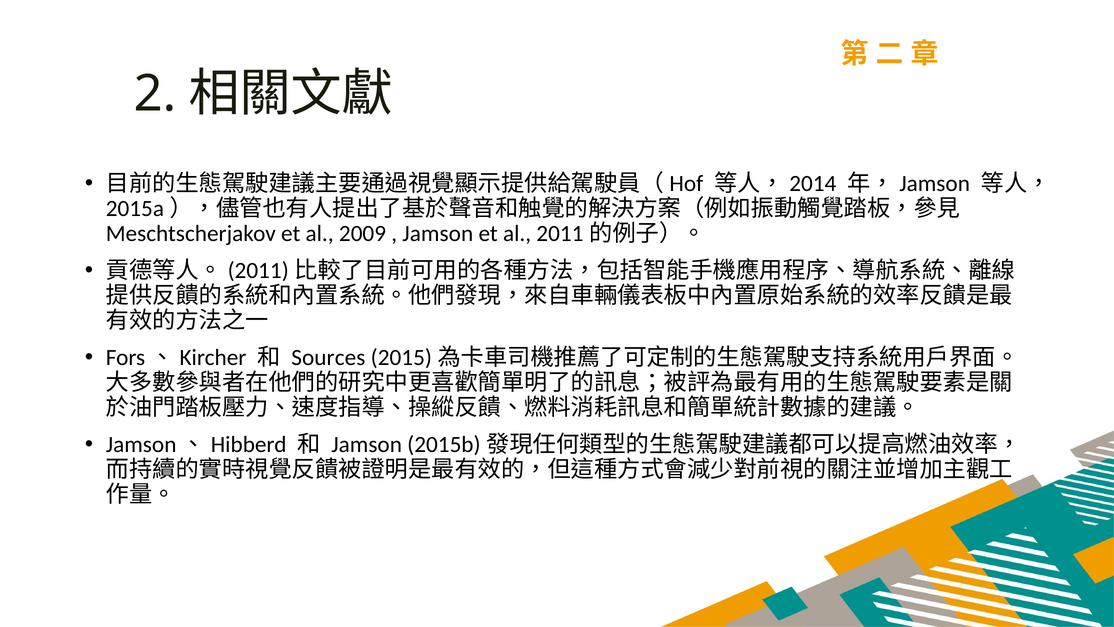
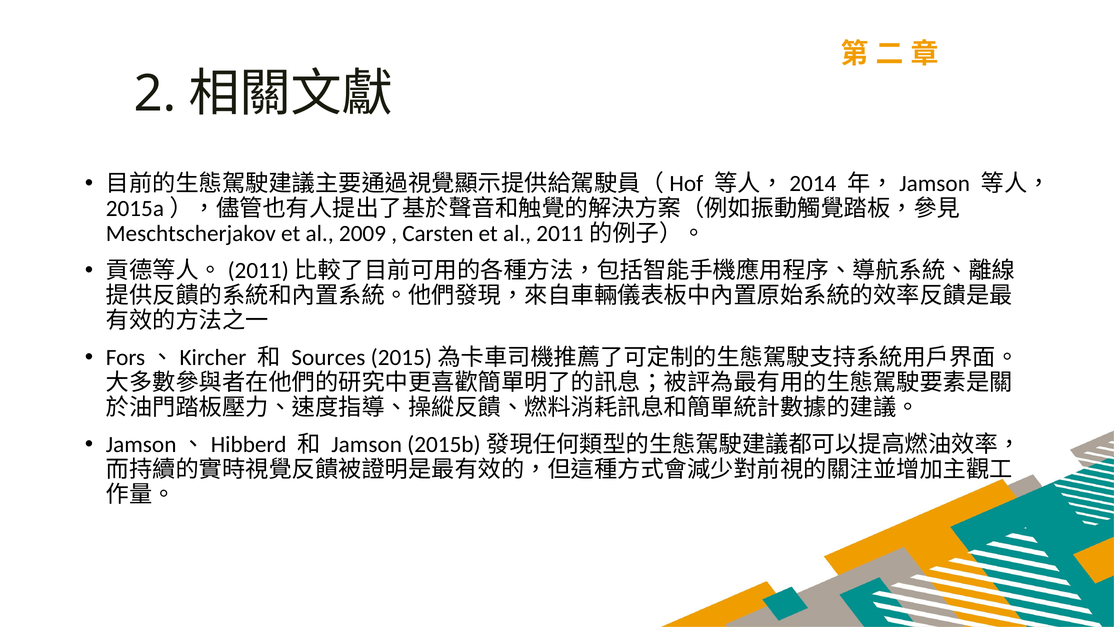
Jamson at (438, 234): Jamson -> Carsten
